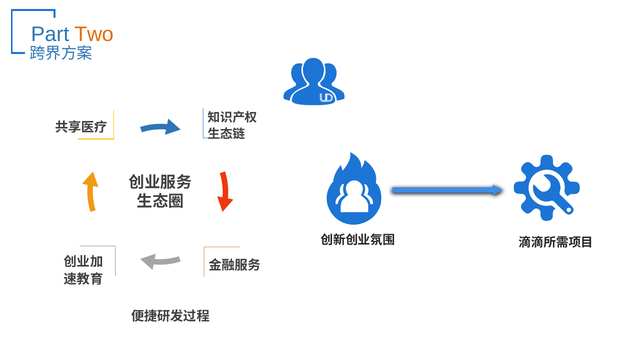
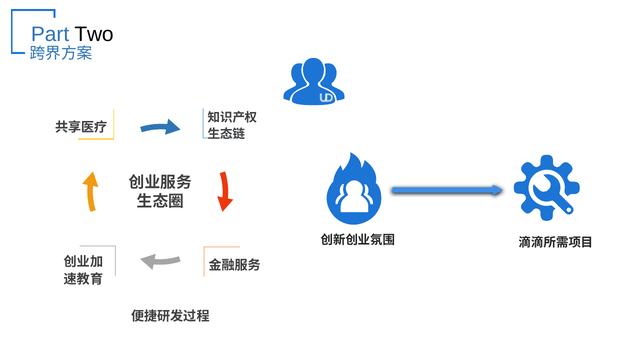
Two colour: orange -> black
